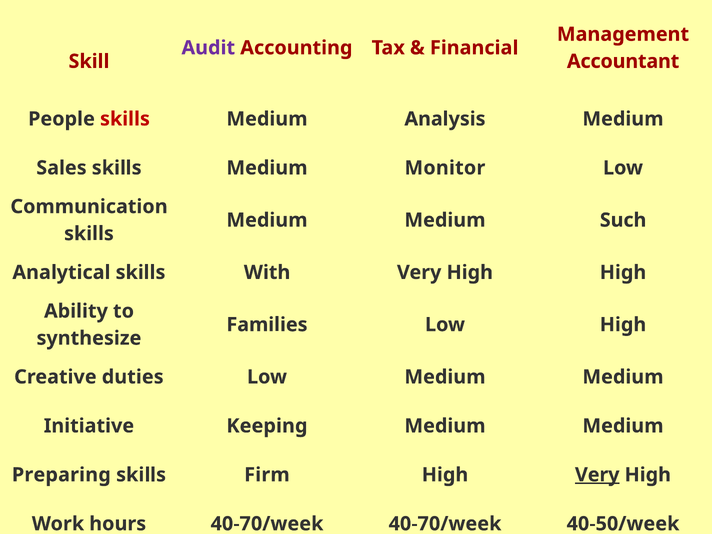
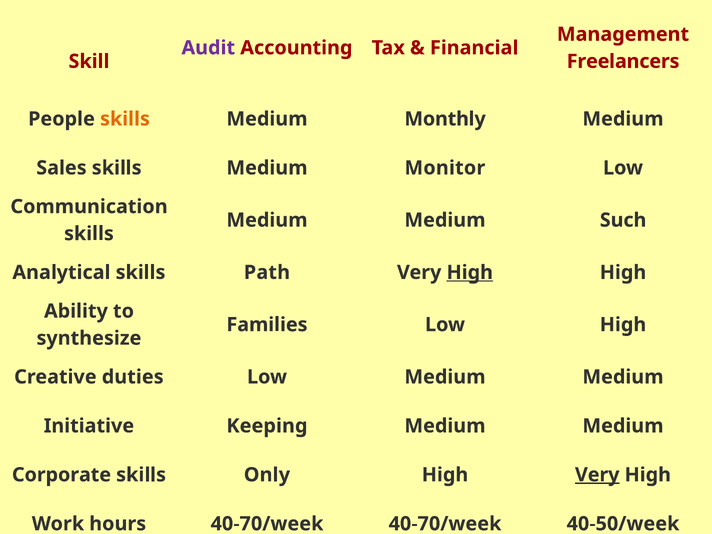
Accountant: Accountant -> Freelancers
skills at (125, 119) colour: red -> orange
Analysis: Analysis -> Monthly
With: With -> Path
High at (470, 272) underline: none -> present
Preparing: Preparing -> Corporate
Firm: Firm -> Only
